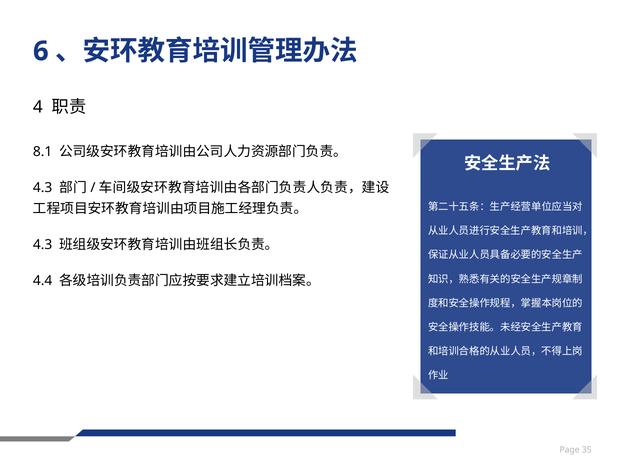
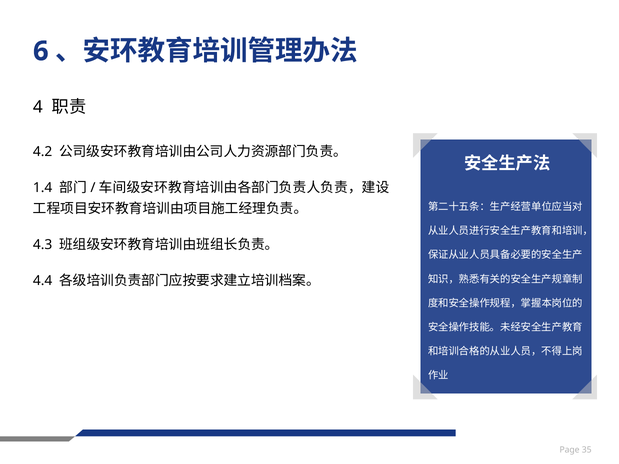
8.1: 8.1 -> 4.2
4.3 at (43, 188): 4.3 -> 1.4
